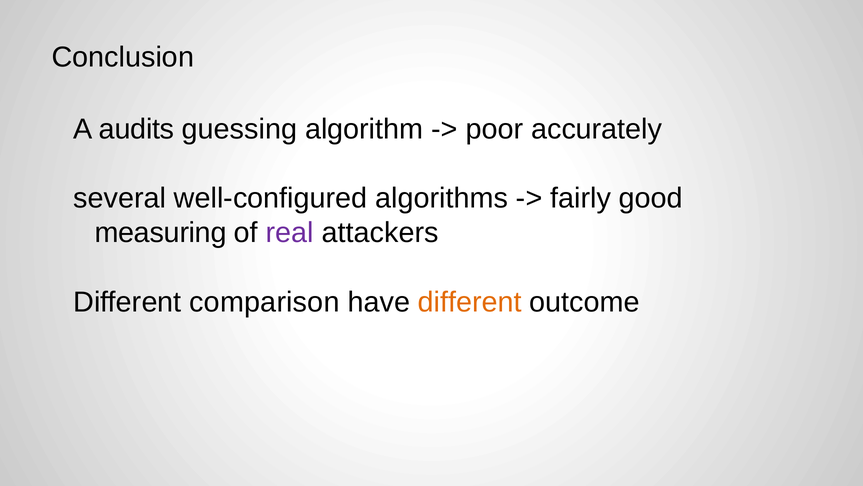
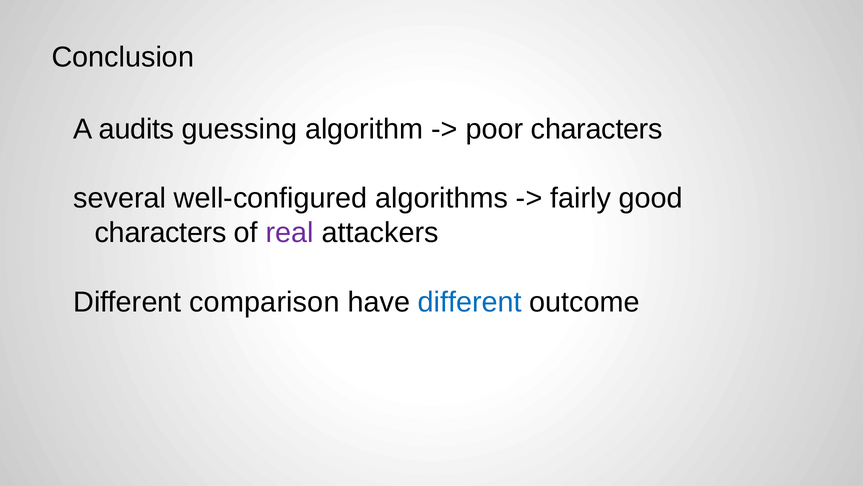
poor accurately: accurately -> characters
measuring at (161, 233): measuring -> characters
different at (470, 302) colour: orange -> blue
